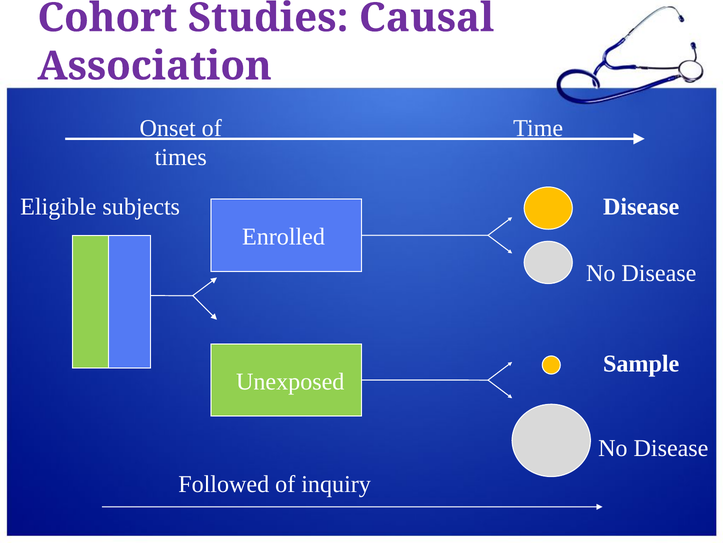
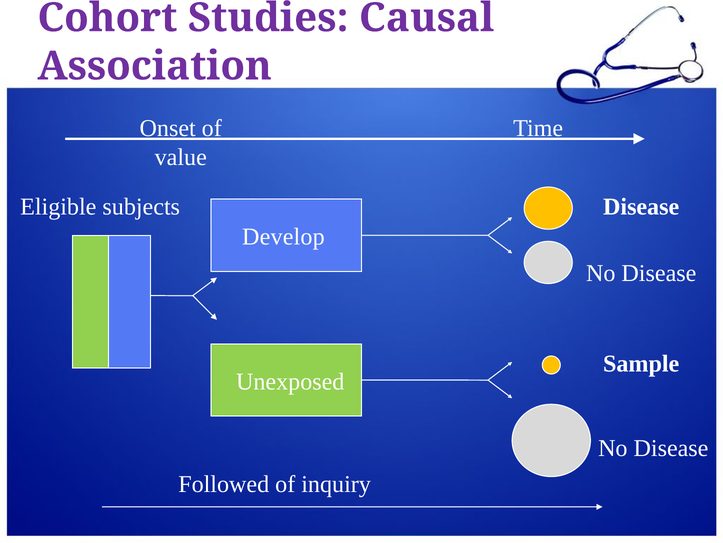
times: times -> value
Enrolled: Enrolled -> Develop
